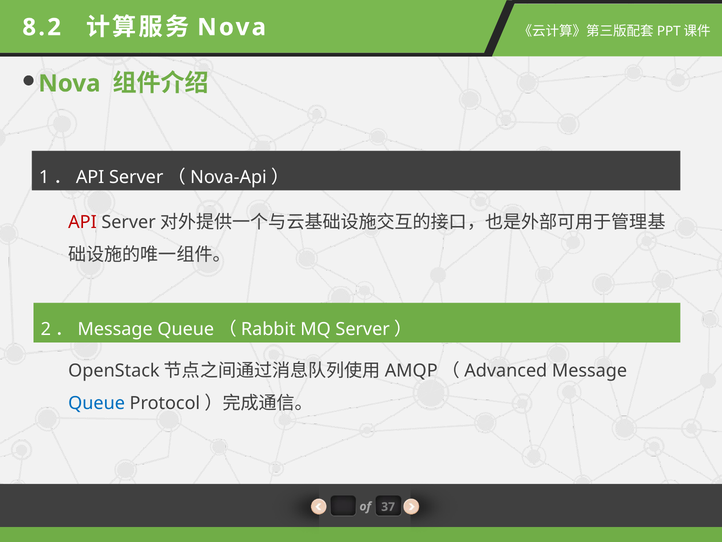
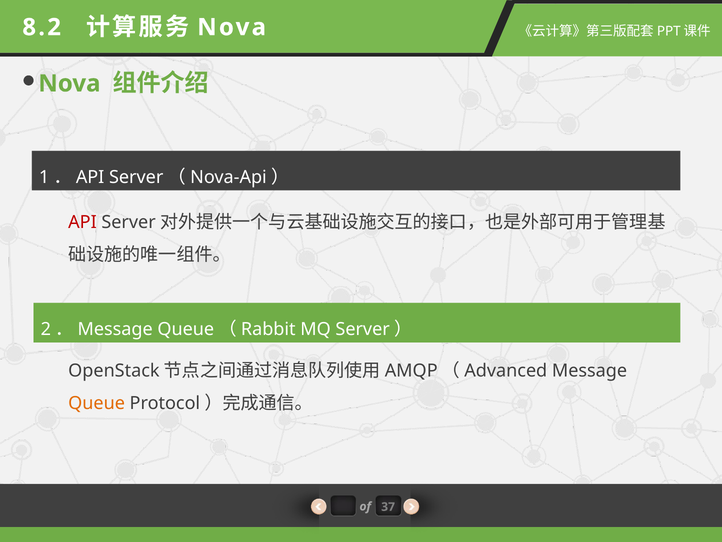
Queue colour: blue -> orange
